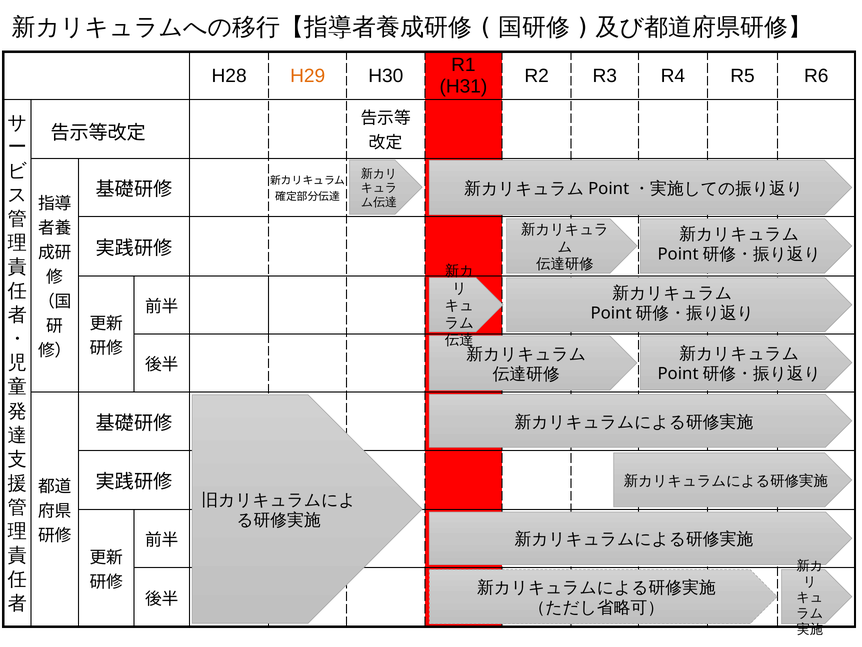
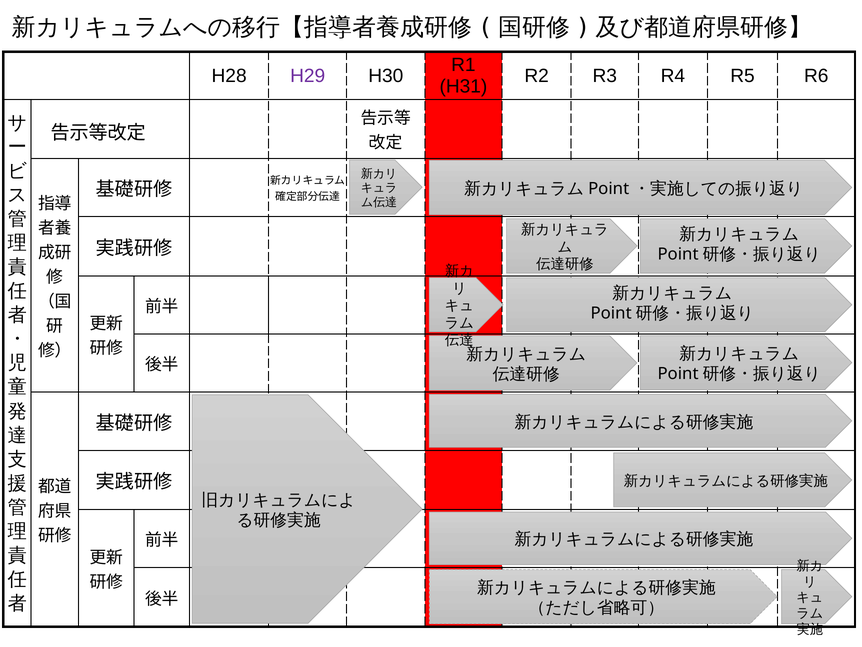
H29 colour: orange -> purple
